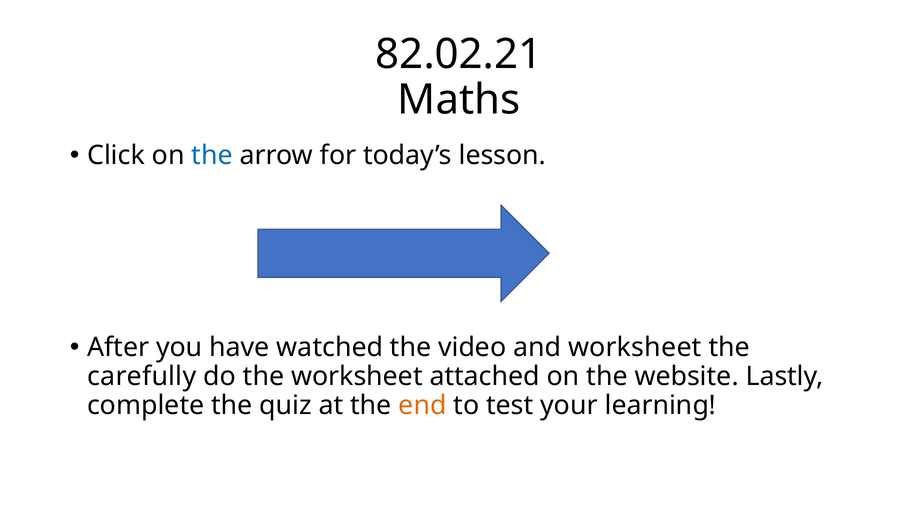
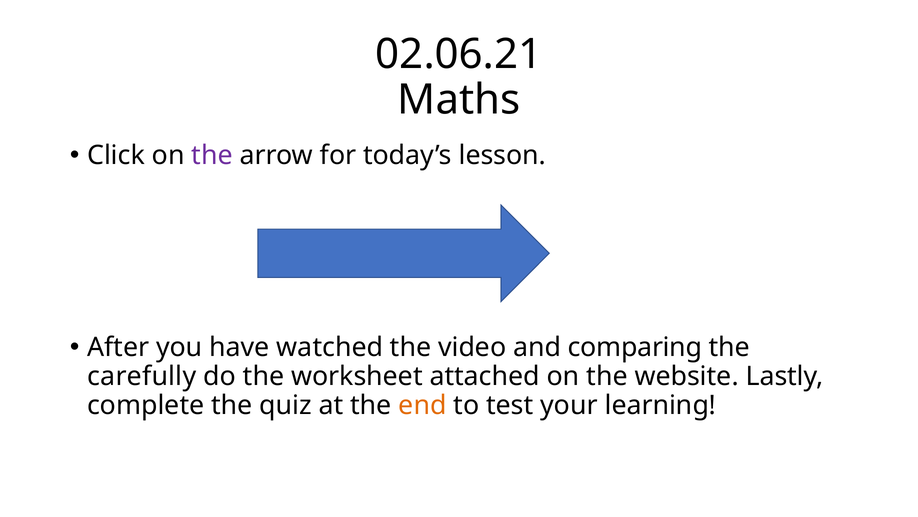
82.02.21: 82.02.21 -> 02.06.21
the at (212, 155) colour: blue -> purple
and worksheet: worksheet -> comparing
